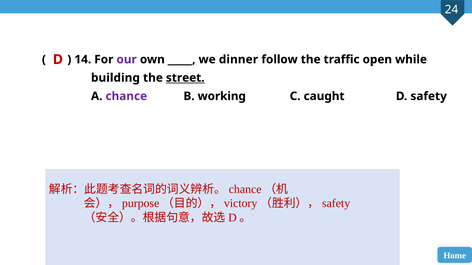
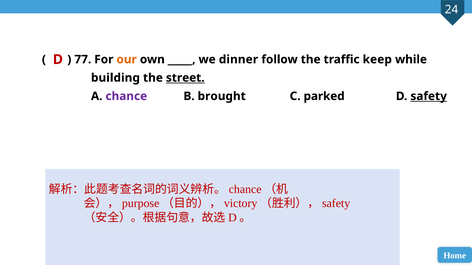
14: 14 -> 77
our colour: purple -> orange
open: open -> keep
working: working -> brought
caught: caught -> parked
safety underline: none -> present
